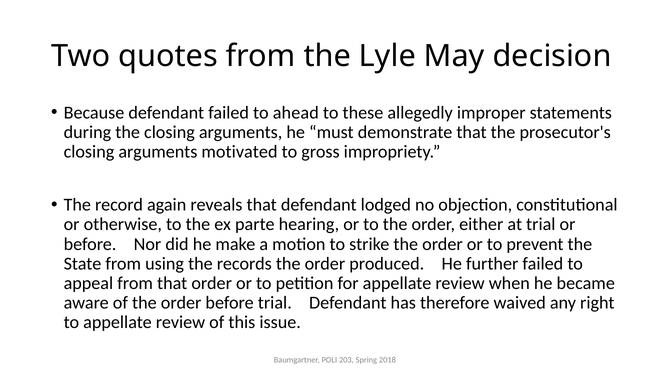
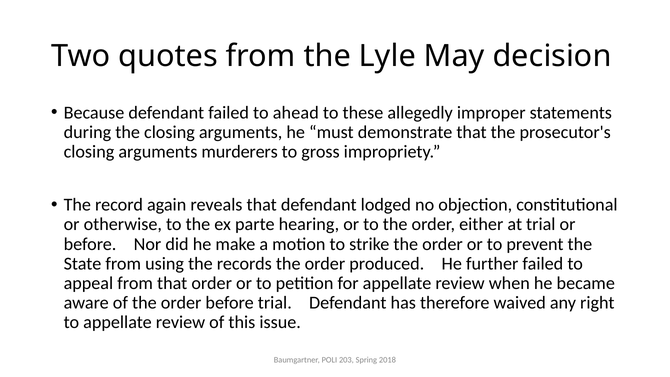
motivated: motivated -> murderers
